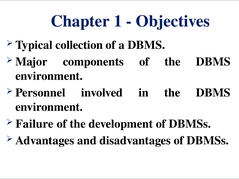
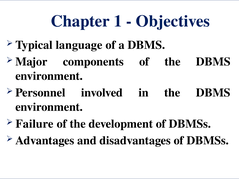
collection: collection -> language
